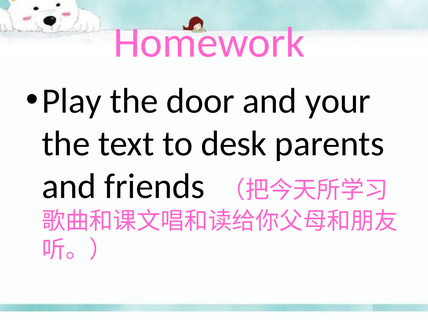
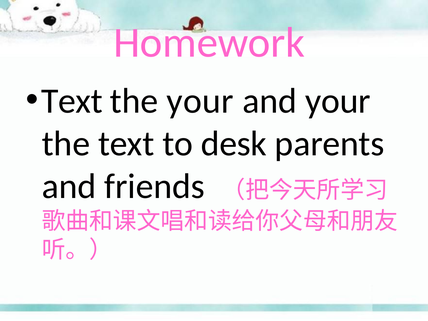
Play at (72, 101): Play -> Text
the door: door -> your
